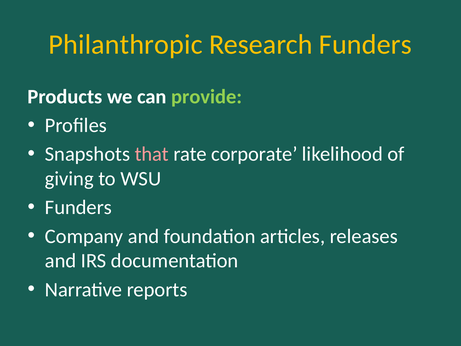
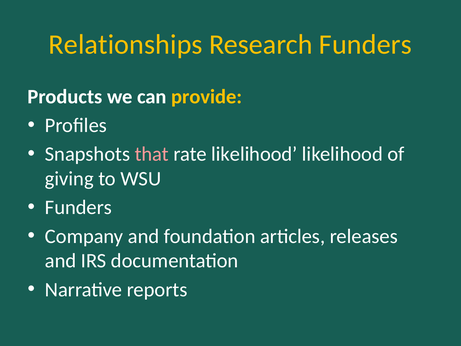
Philanthropic: Philanthropic -> Relationships
provide colour: light green -> yellow
rate corporate: corporate -> likelihood
